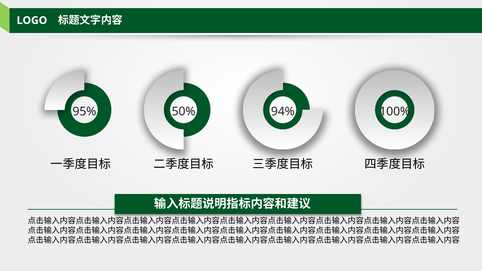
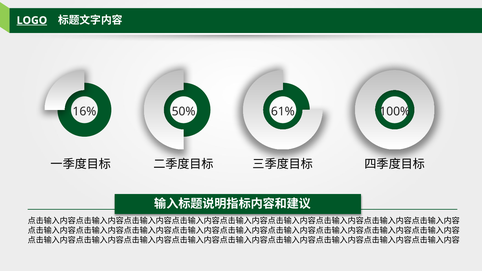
LOGO underline: none -> present
95%: 95% -> 16%
94%: 94% -> 61%
